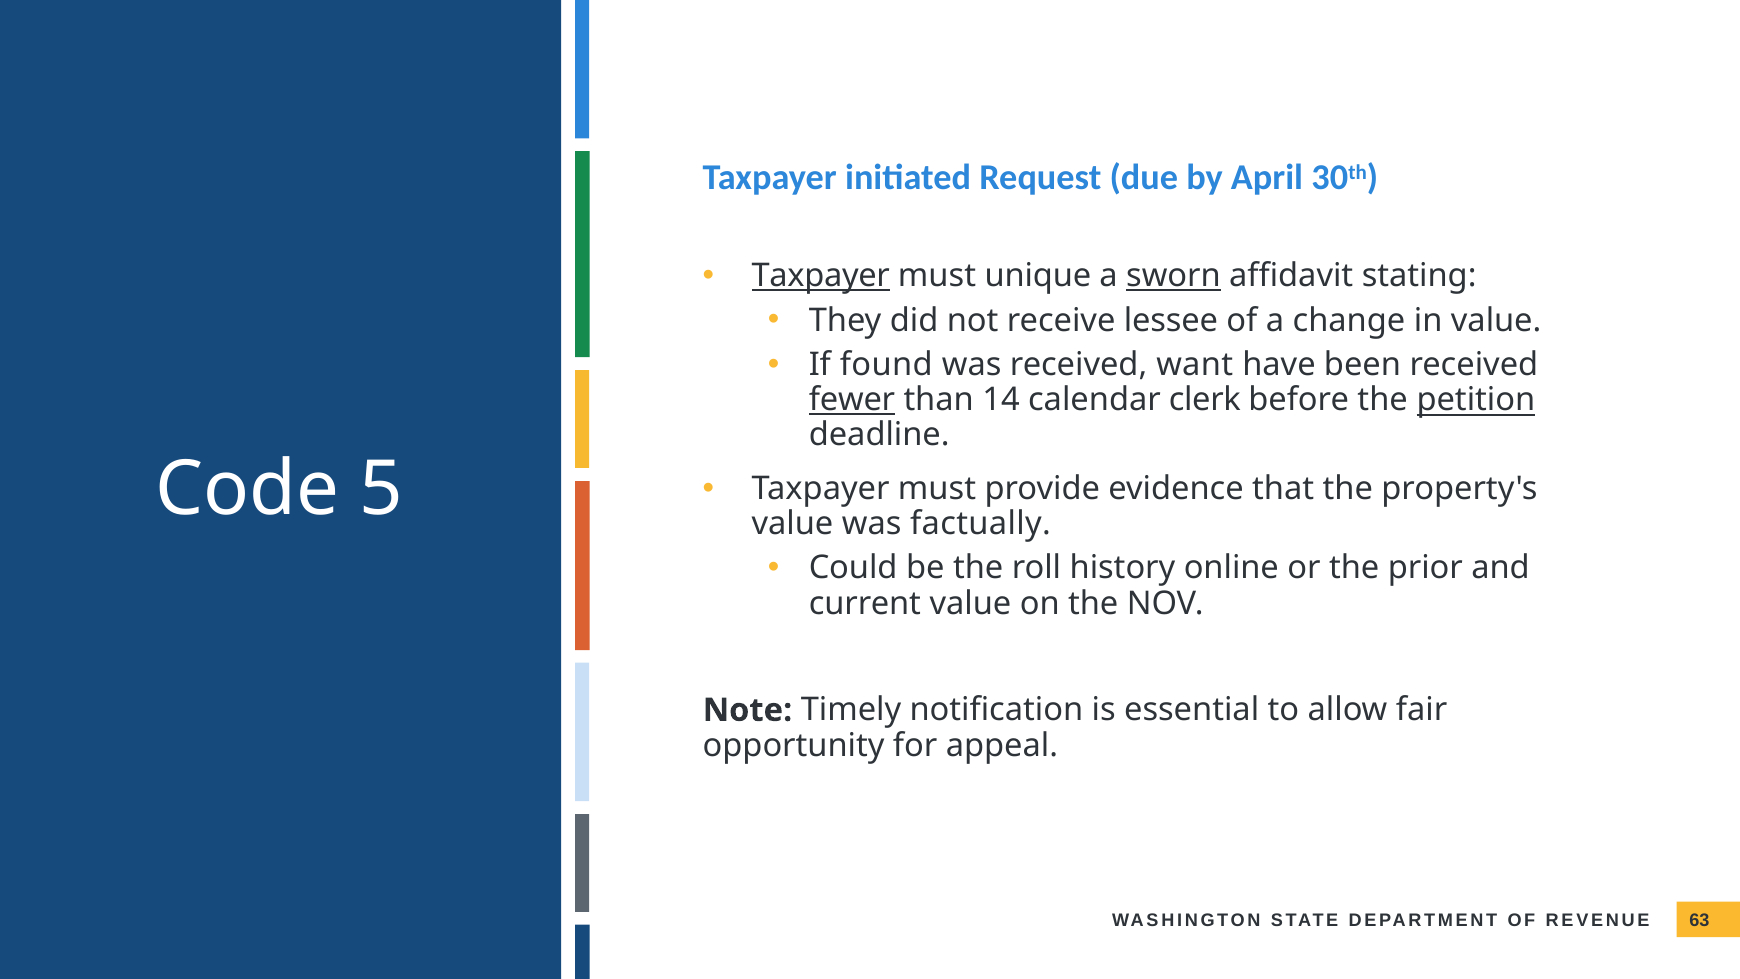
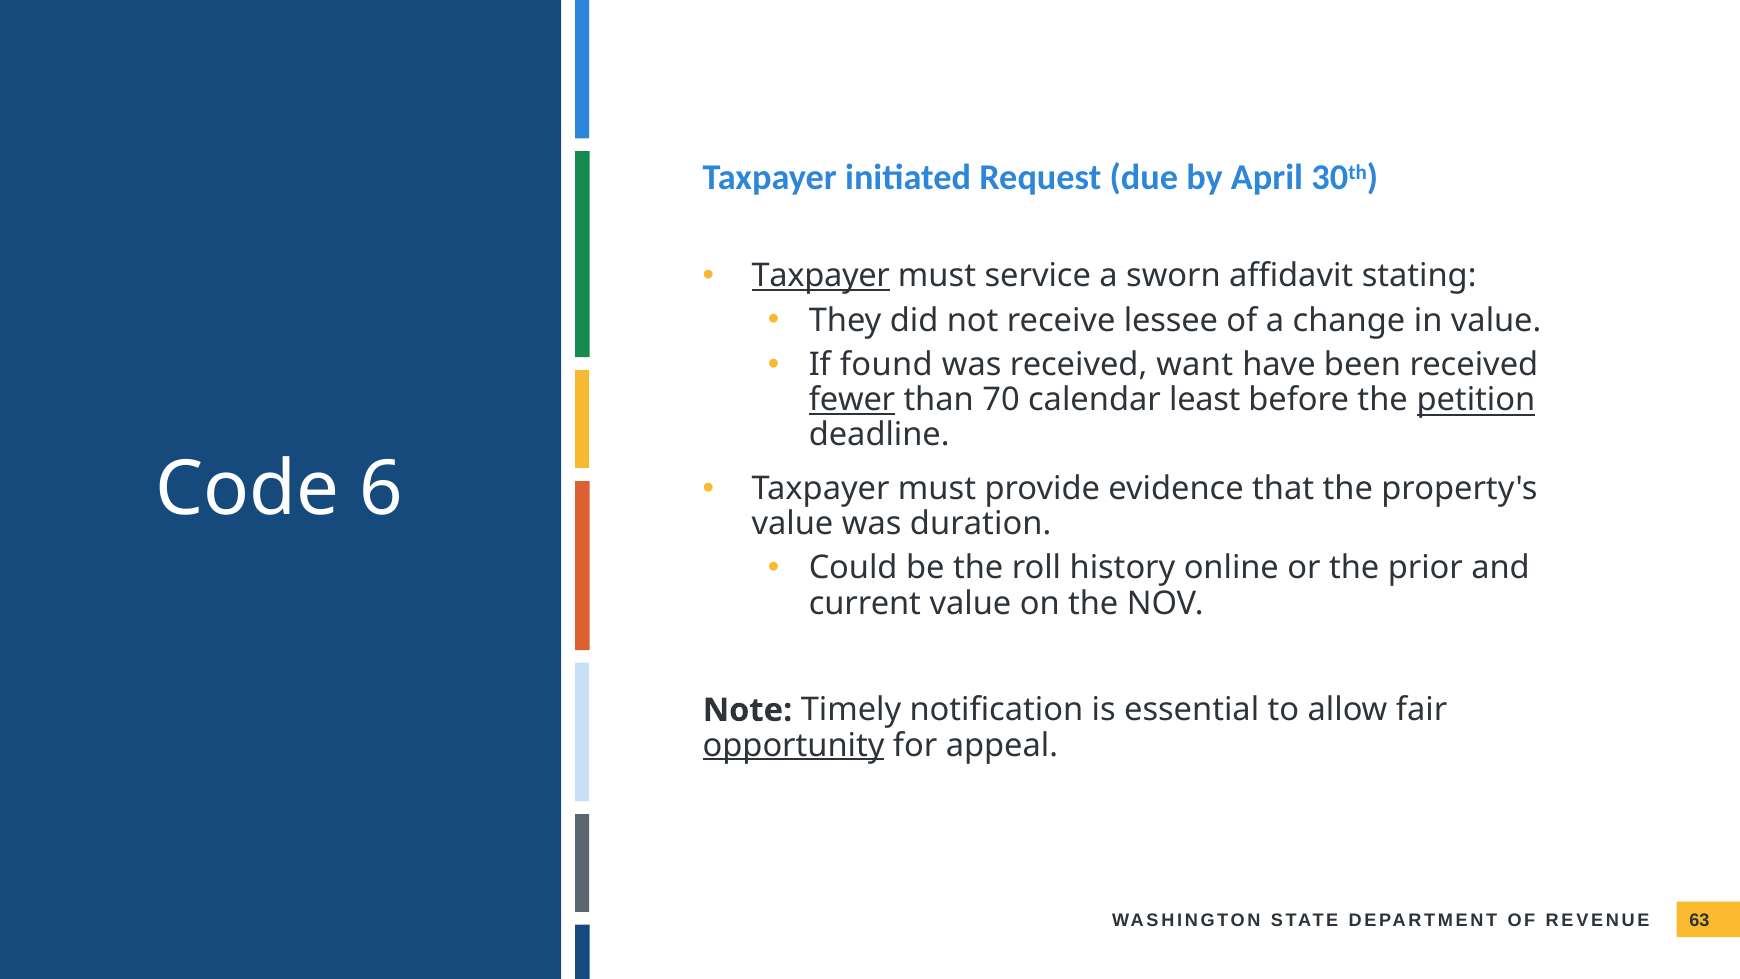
unique: unique -> service
sworn underline: present -> none
14: 14 -> 70
clerk: clerk -> least
5: 5 -> 6
factually: factually -> duration
opportunity underline: none -> present
